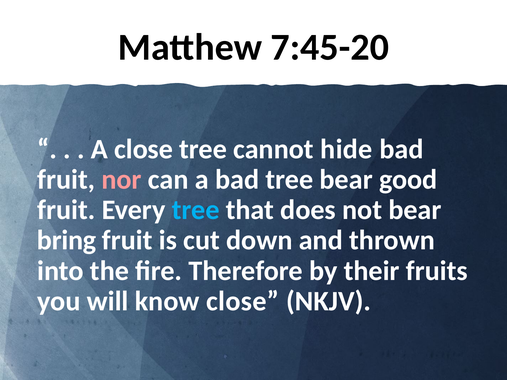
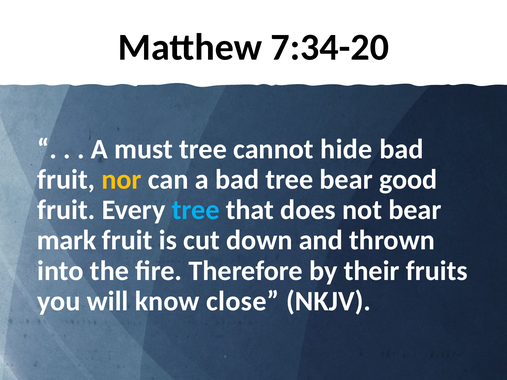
7:45-20: 7:45-20 -> 7:34-20
A close: close -> must
nor colour: pink -> yellow
bring: bring -> mark
